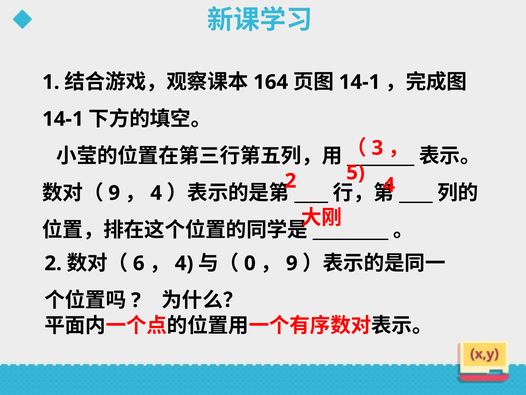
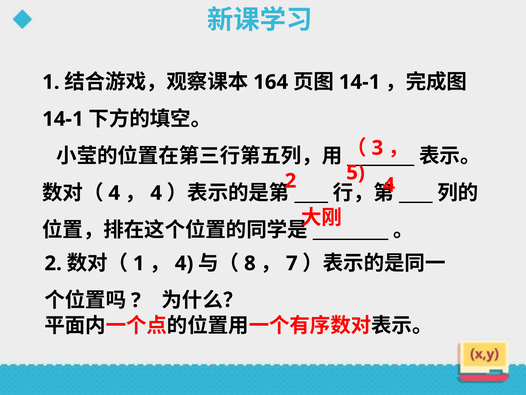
9 at (114, 193): 9 -> 4
6 at (139, 263): 6 -> 1
0: 0 -> 8
9 at (292, 263): 9 -> 7
